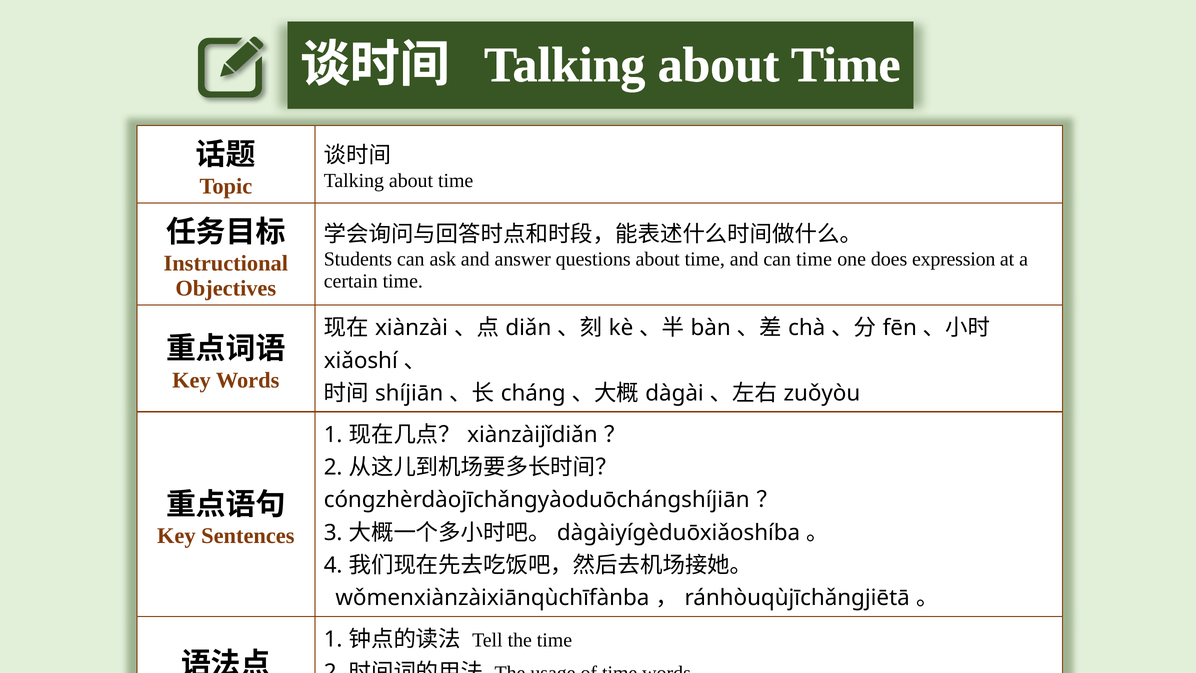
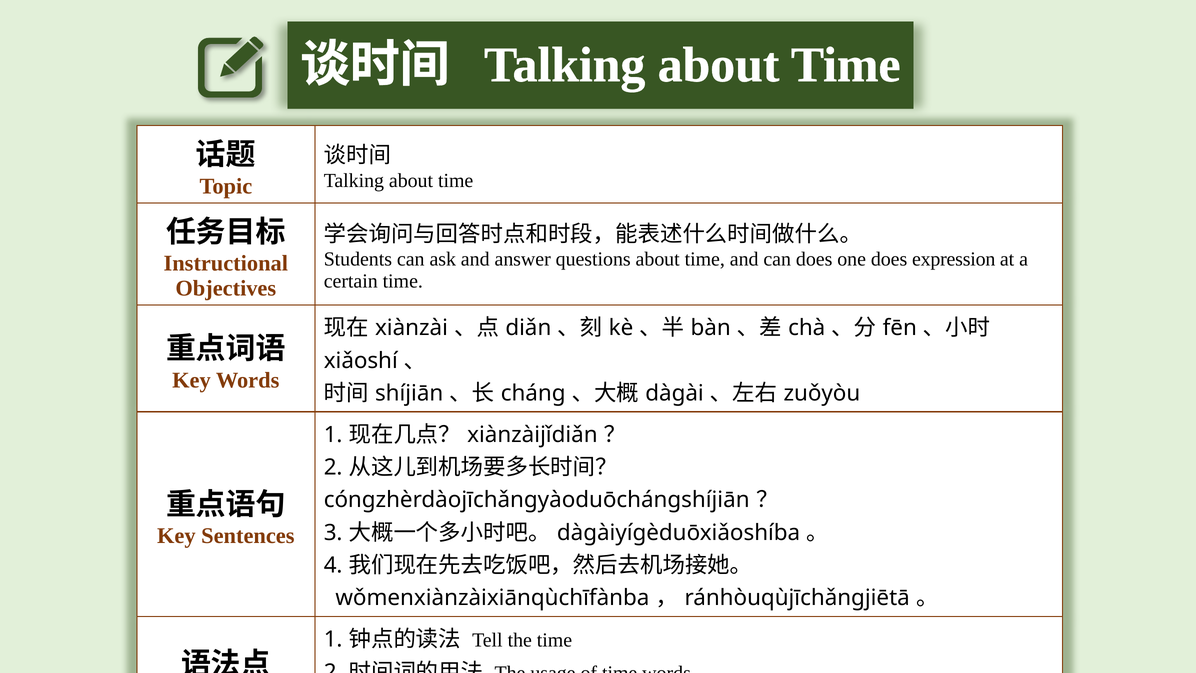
can time: time -> does
